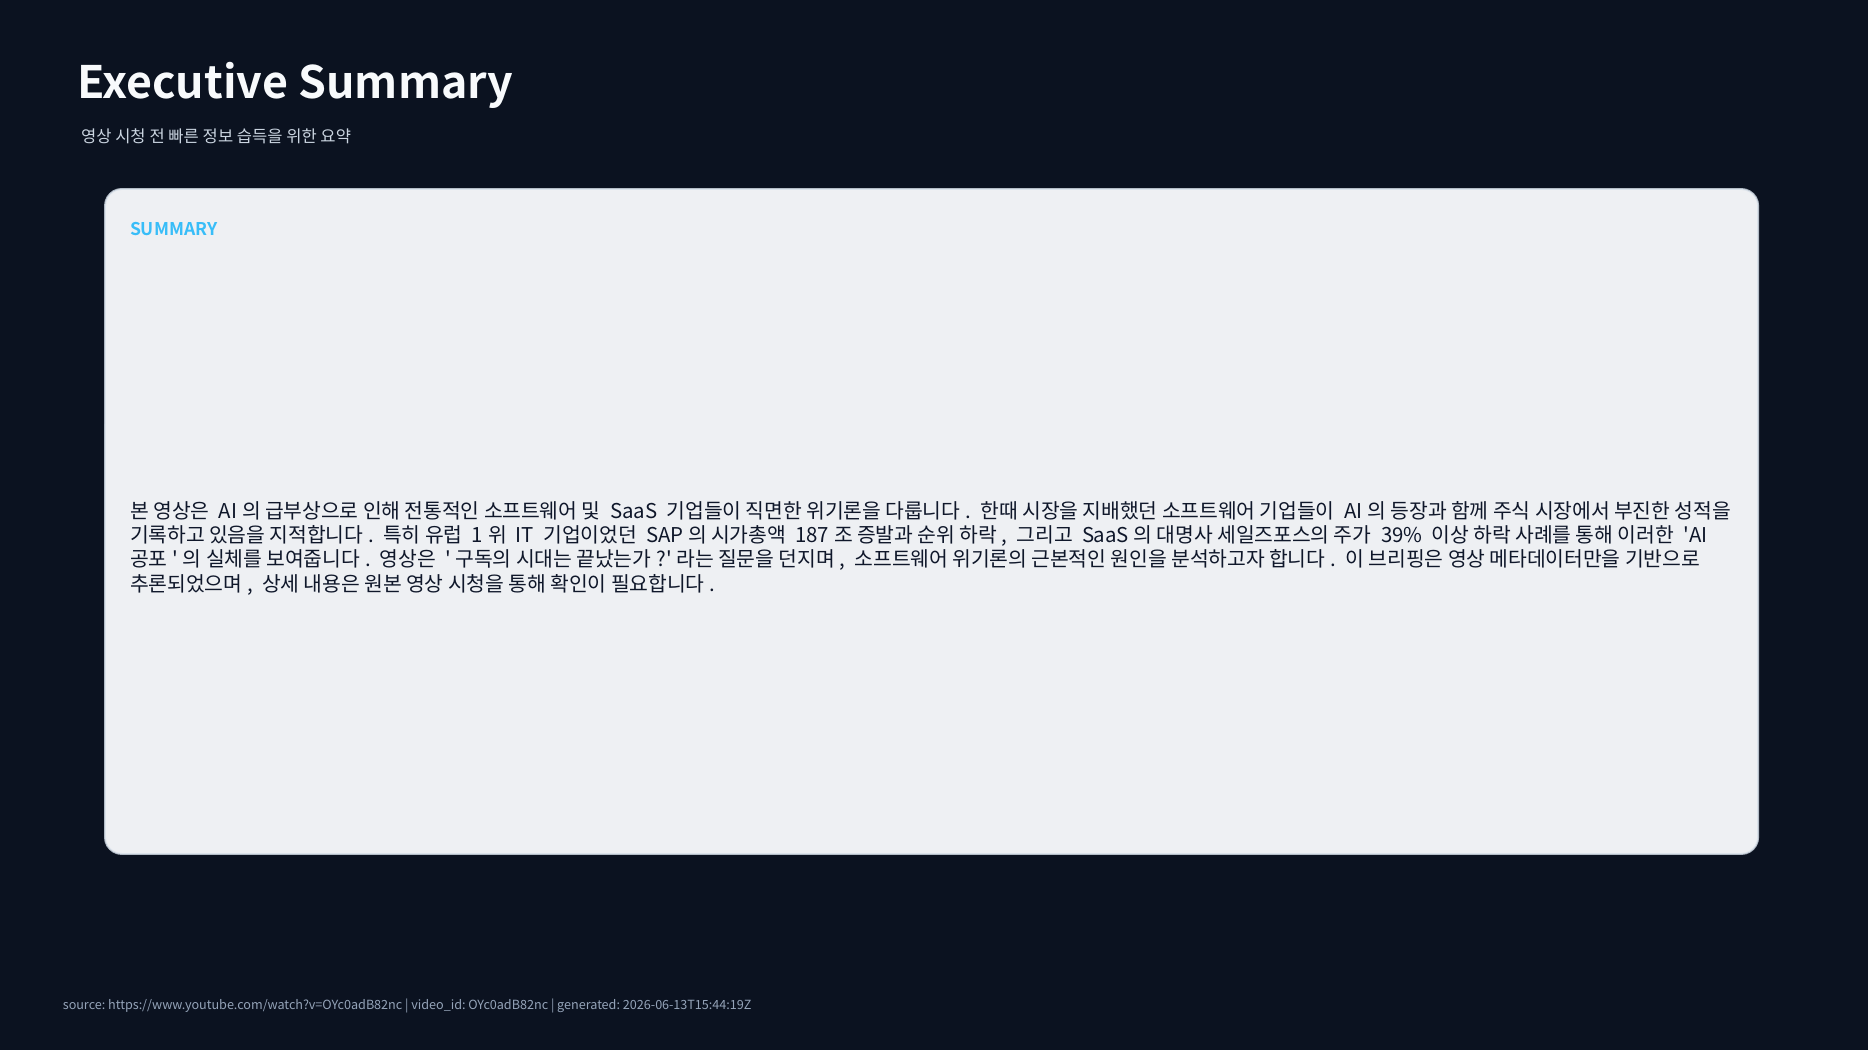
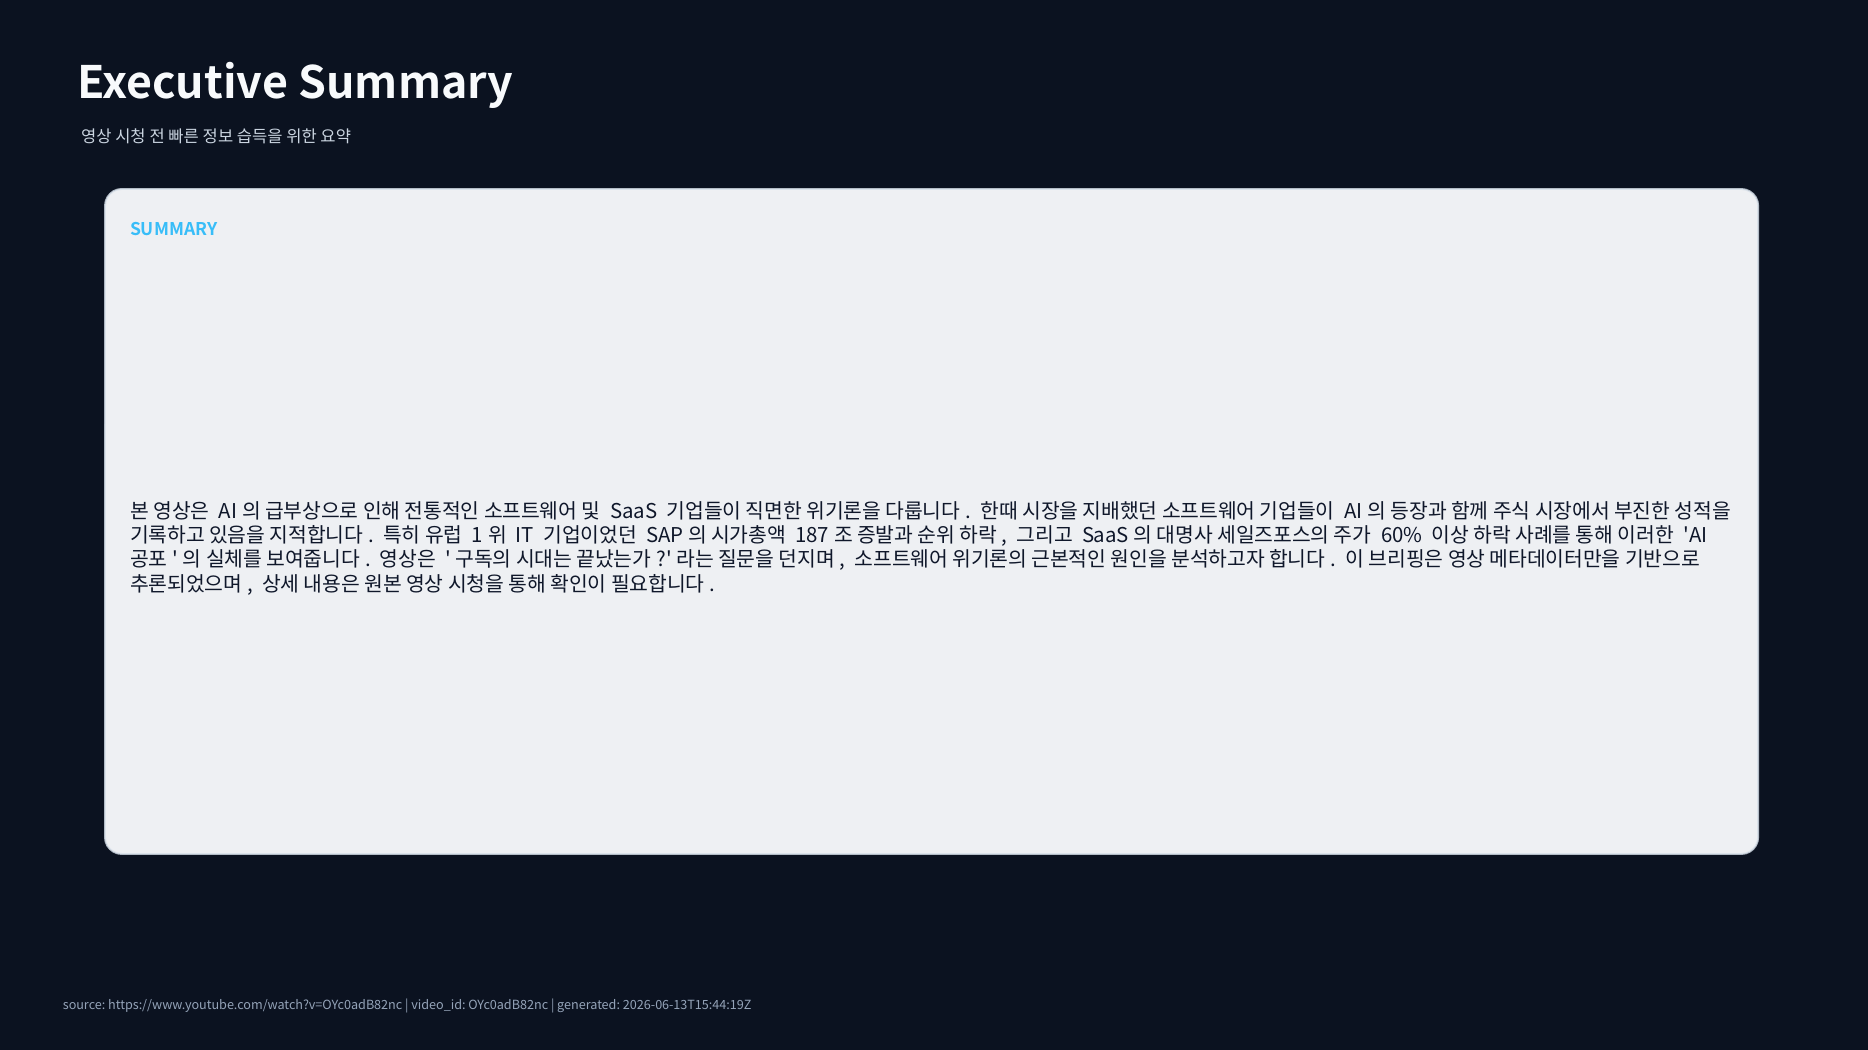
39%: 39% -> 60%
